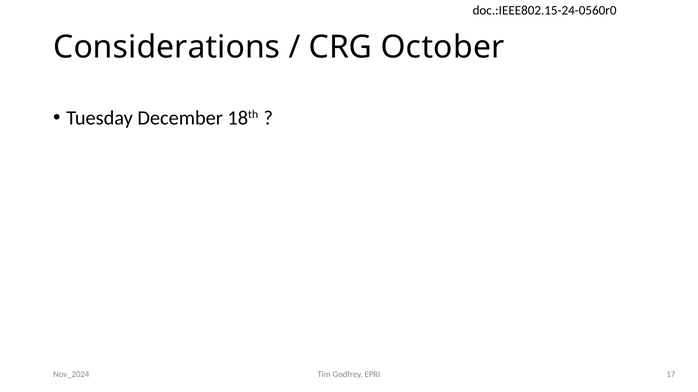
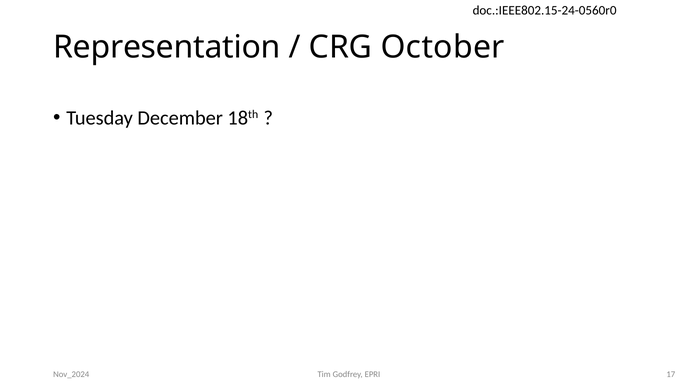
Considerations: Considerations -> Representation
